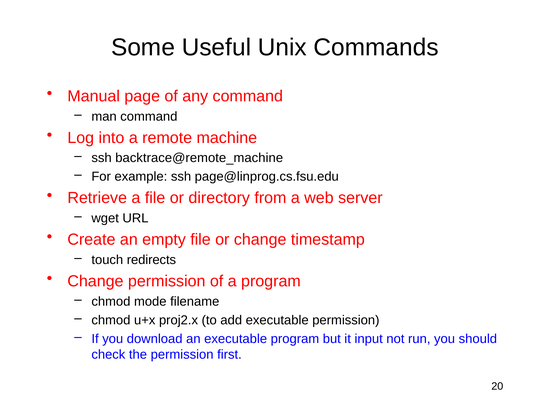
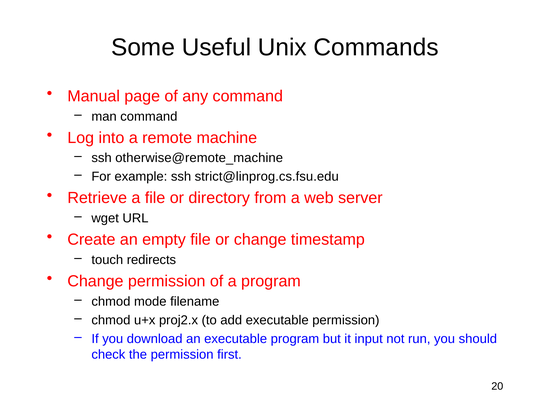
backtrace@remote_machine: backtrace@remote_machine -> otherwise@remote_machine
page@linprog.cs.fsu.edu: page@linprog.cs.fsu.edu -> strict@linprog.cs.fsu.edu
